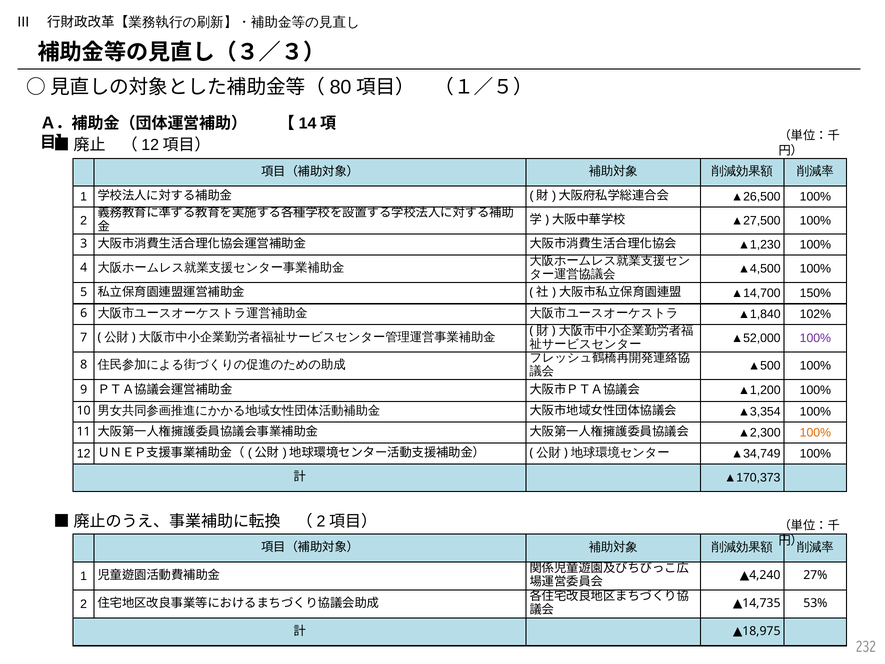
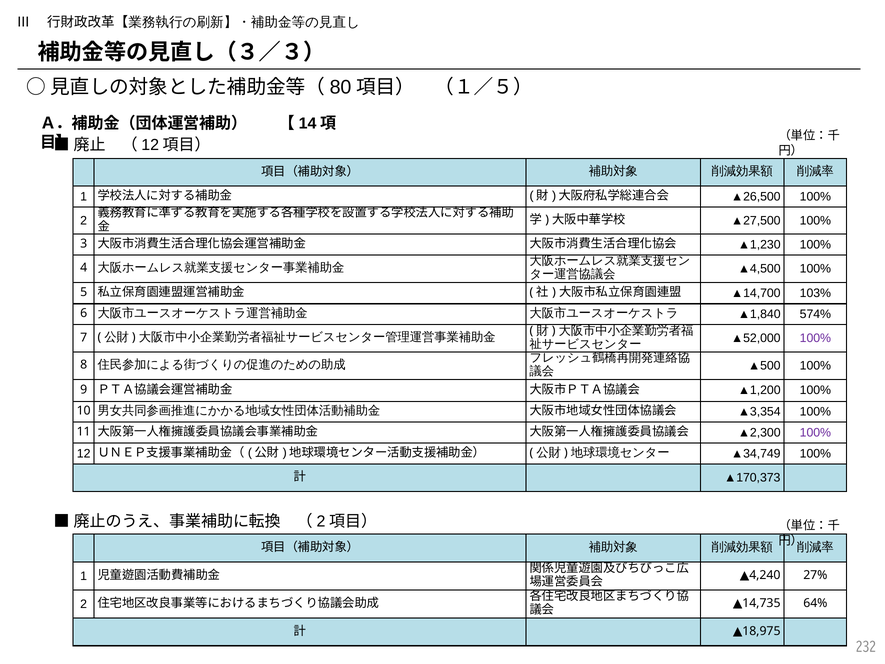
150%: 150% -> 103%
102%: 102% -> 574%
100% at (815, 433) colour: orange -> purple
53%: 53% -> 64%
